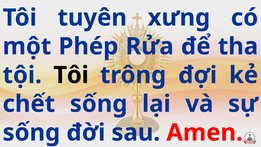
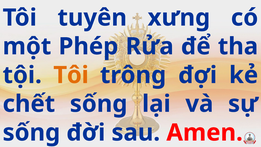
Tôi at (71, 75) colour: black -> orange
